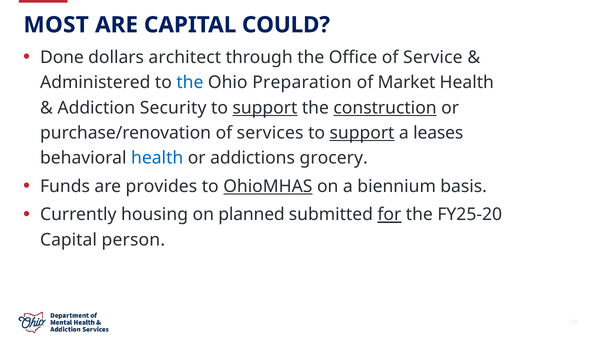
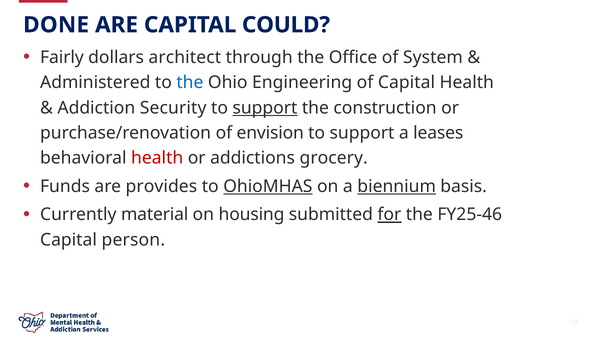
MOST: MOST -> DONE
Done: Done -> Fairly
Service: Service -> System
Preparation: Preparation -> Engineering
of Market: Market -> Capital
construction underline: present -> none
services: services -> envision
support at (362, 133) underline: present -> none
health at (157, 158) colour: blue -> red
biennium underline: none -> present
housing: housing -> material
planned: planned -> housing
FY25-20: FY25-20 -> FY25-46
